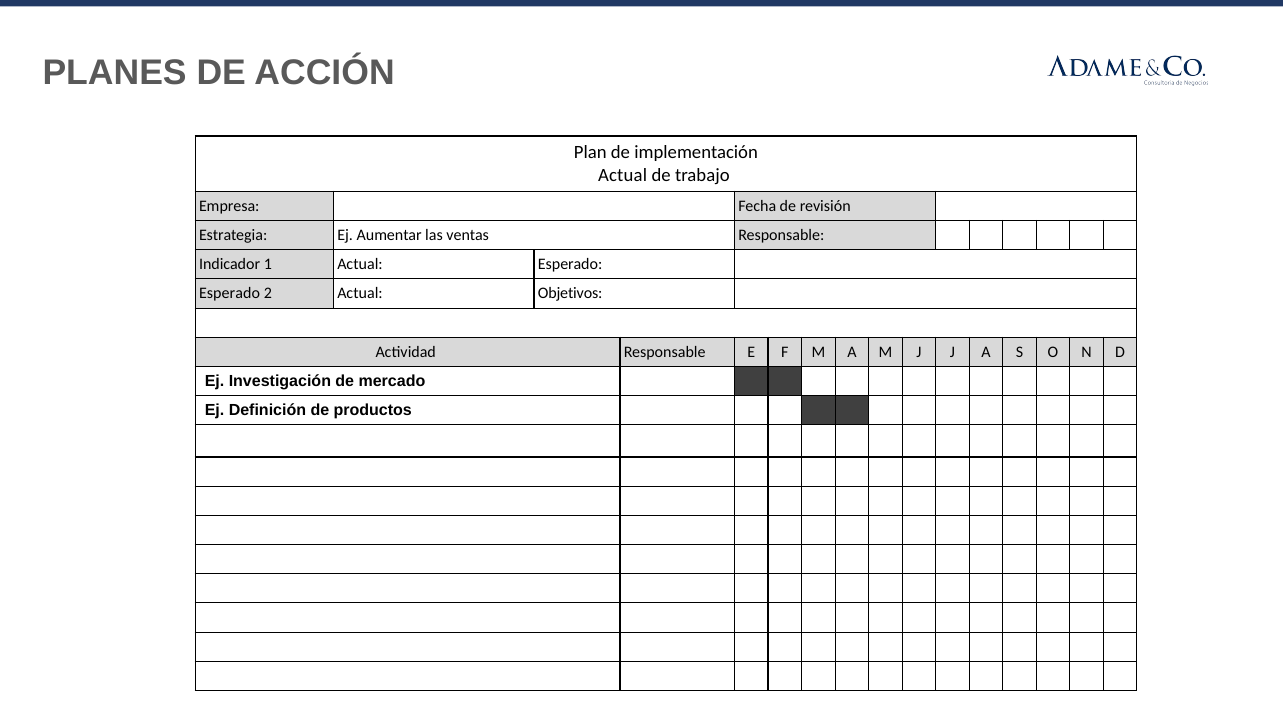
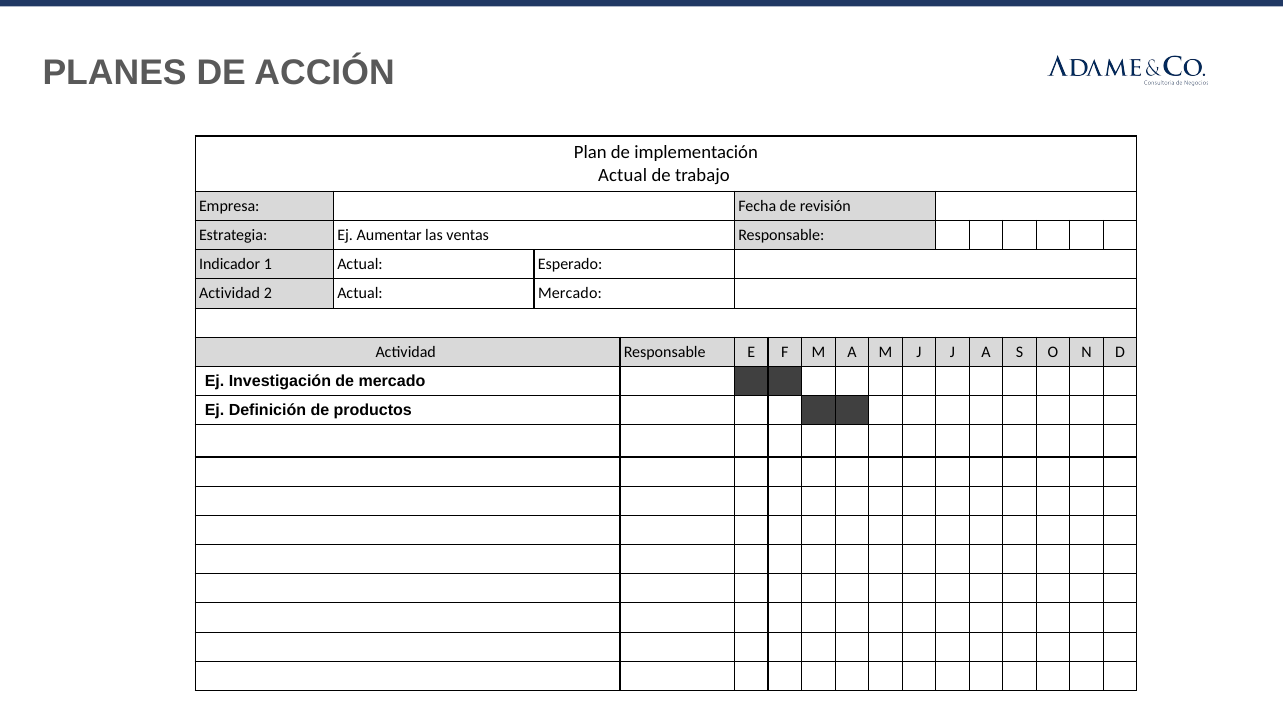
Esperado at (230, 294): Esperado -> Actividad
Actual Objetivos: Objetivos -> Mercado
